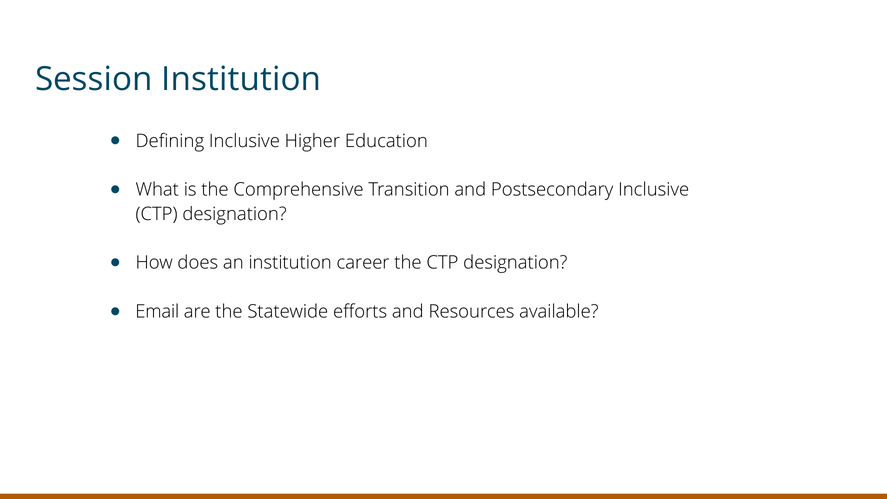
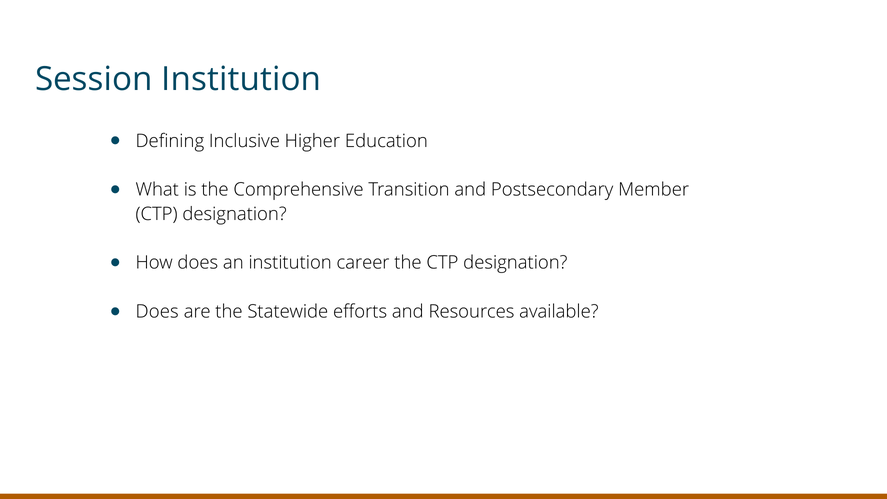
Postsecondary Inclusive: Inclusive -> Member
Email at (157, 312): Email -> Does
